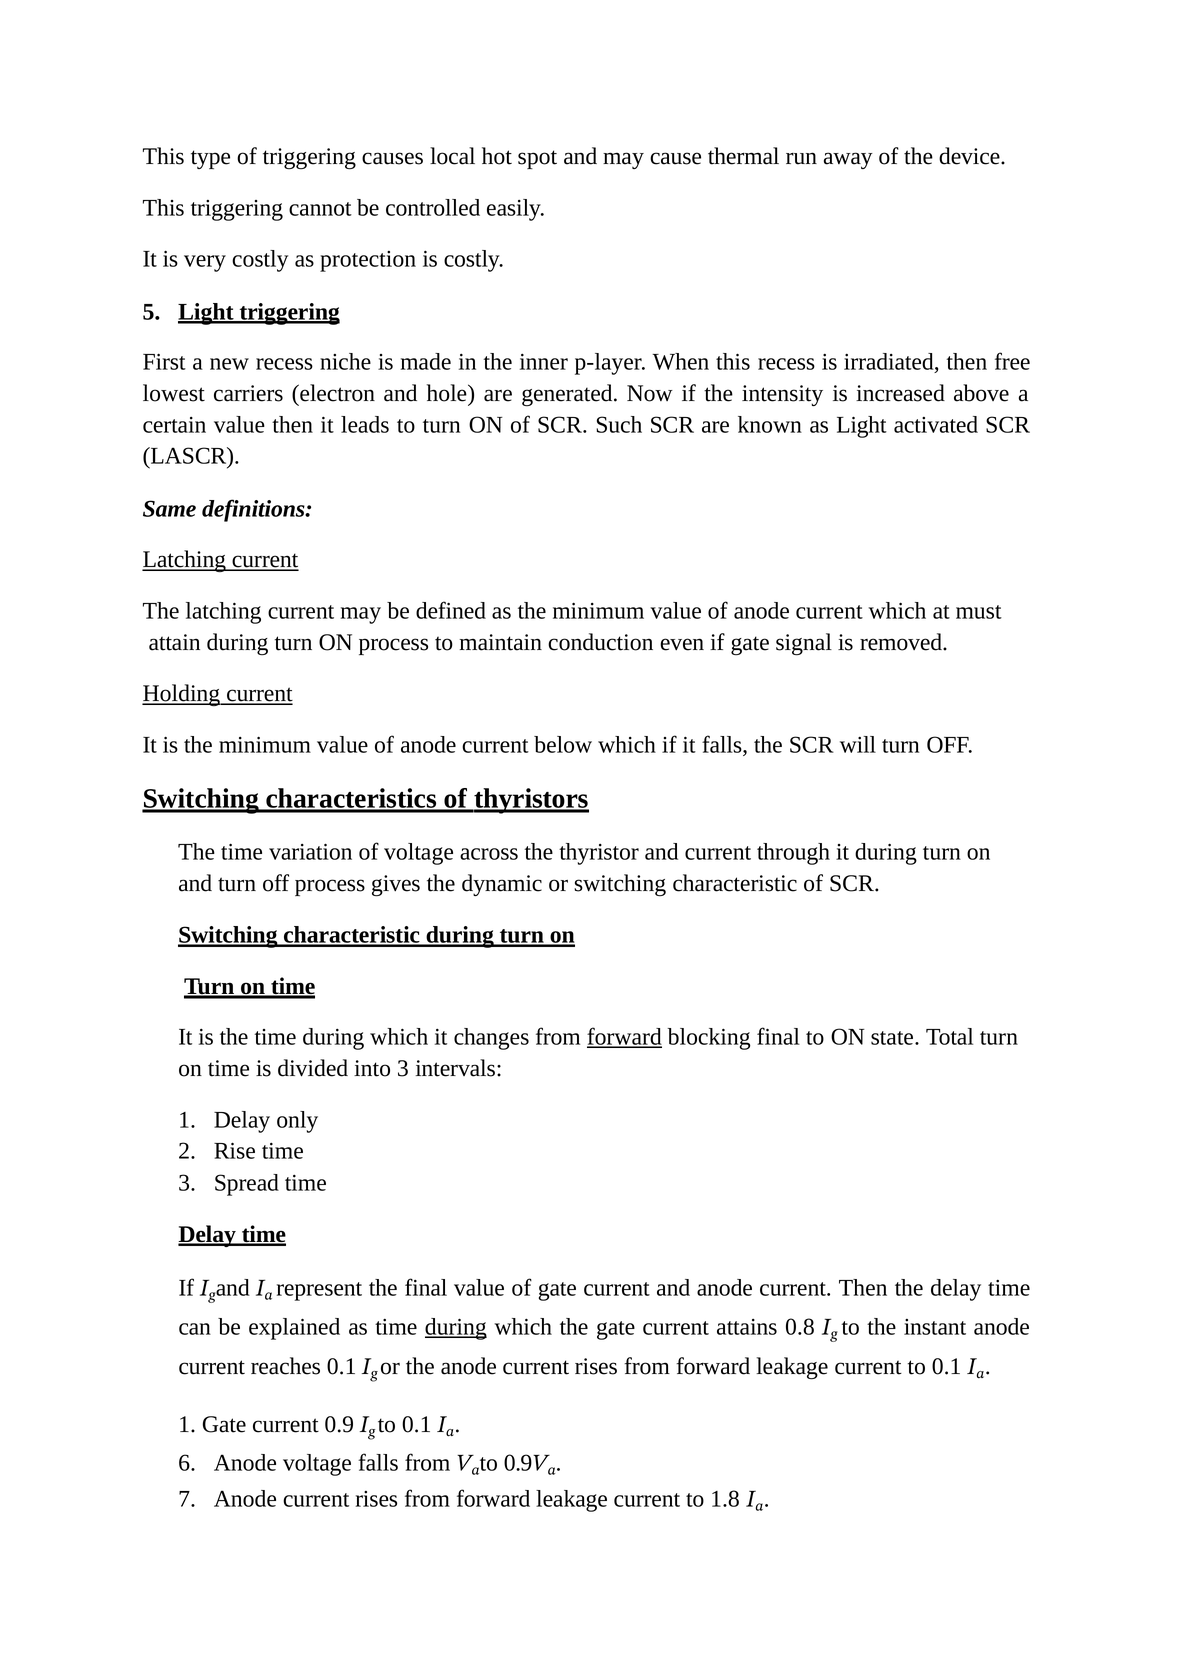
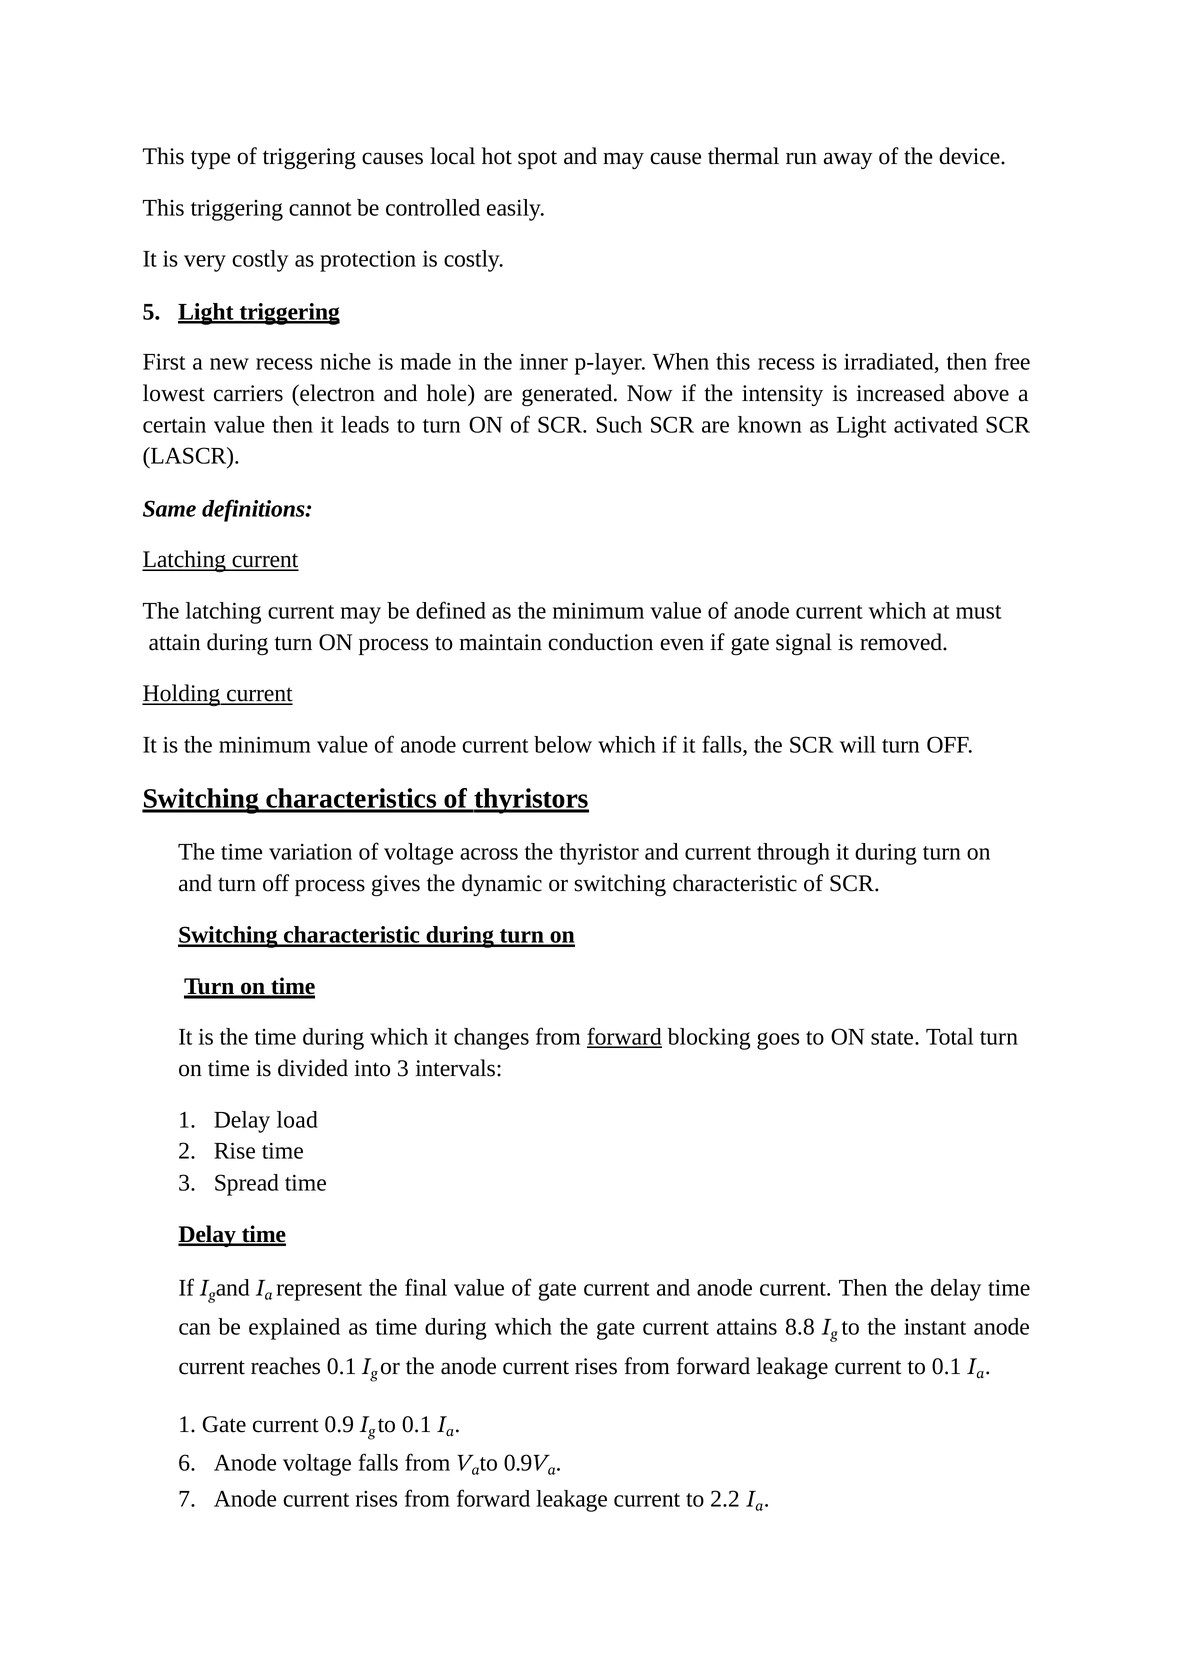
blocking final: final -> goes
only: only -> load
during at (456, 1326) underline: present -> none
0.8: 0.8 -> 8.8
1.8: 1.8 -> 2.2
